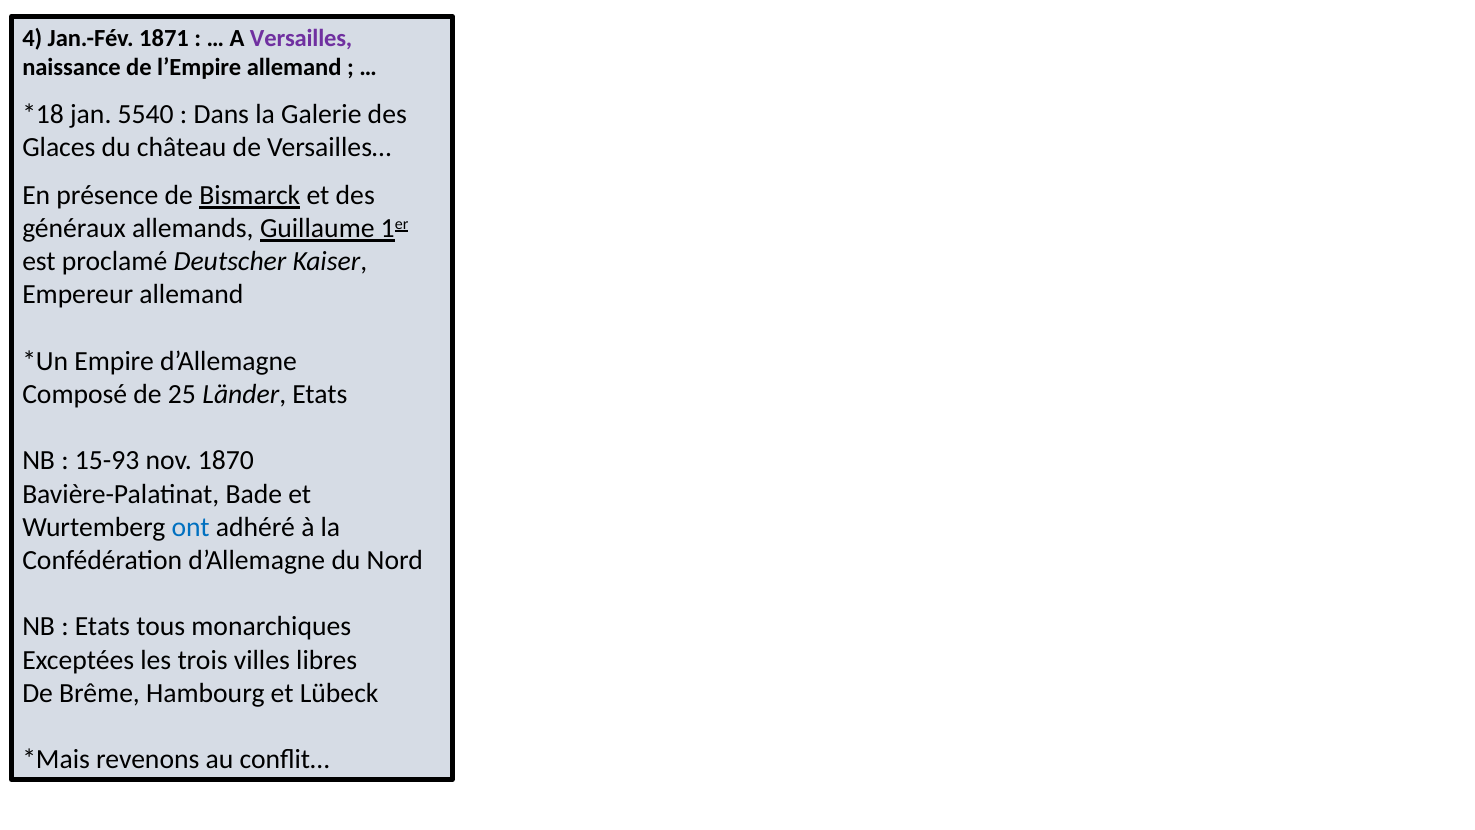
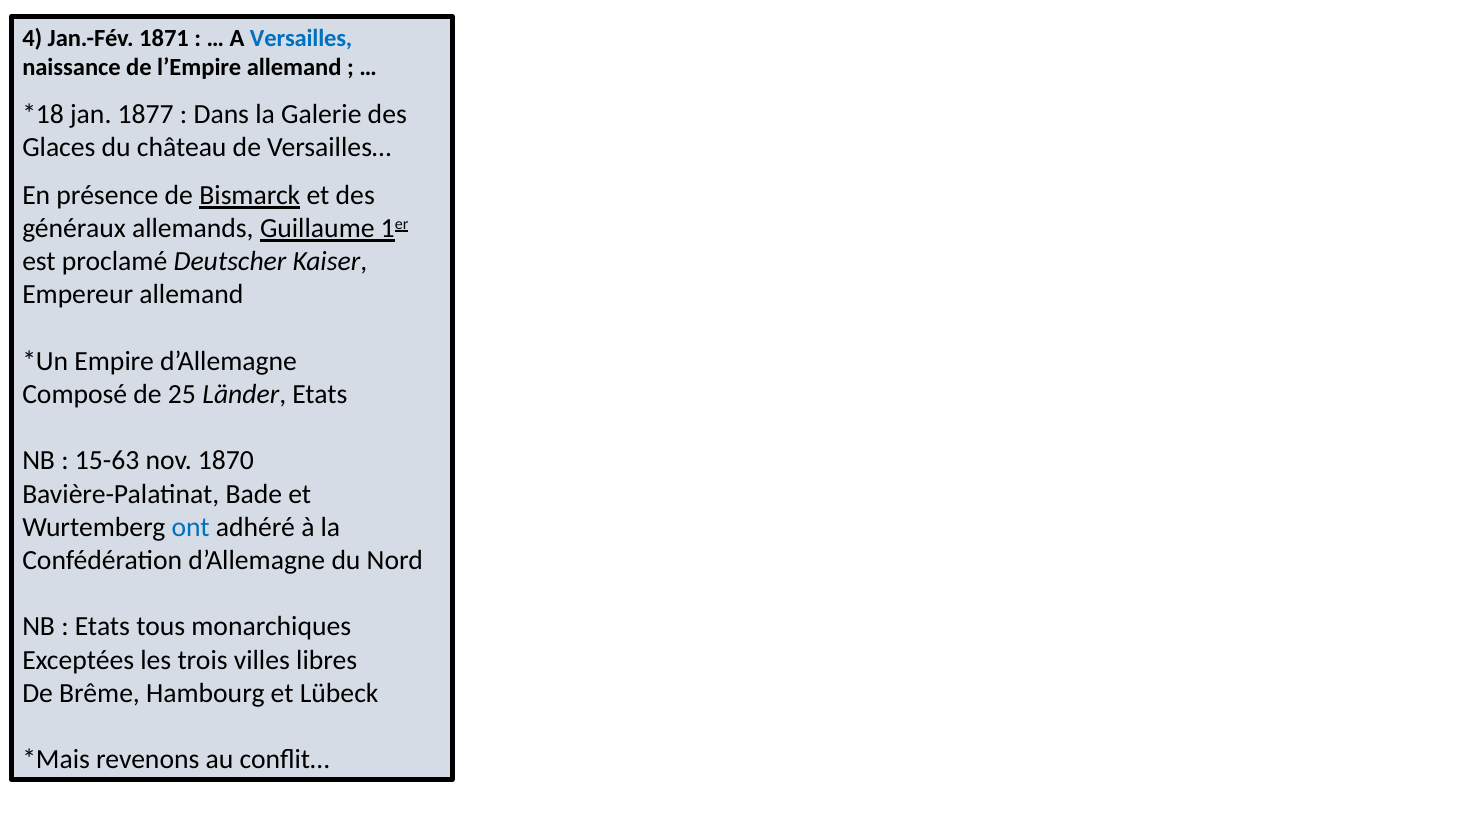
Versailles colour: purple -> blue
5540: 5540 -> 1877
15-93: 15-93 -> 15-63
